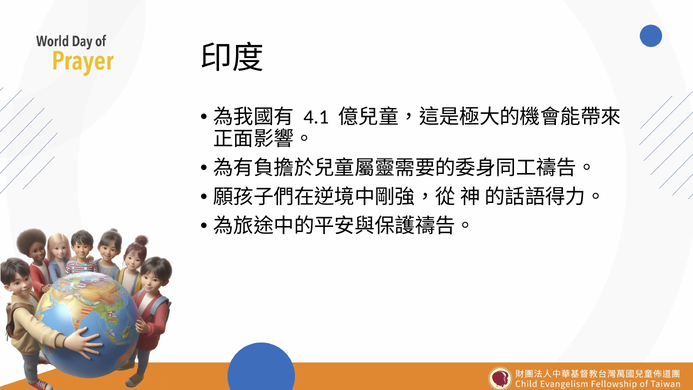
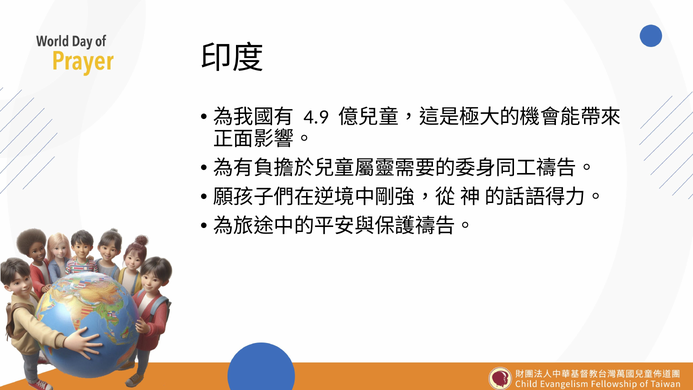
4.1: 4.1 -> 4.9
